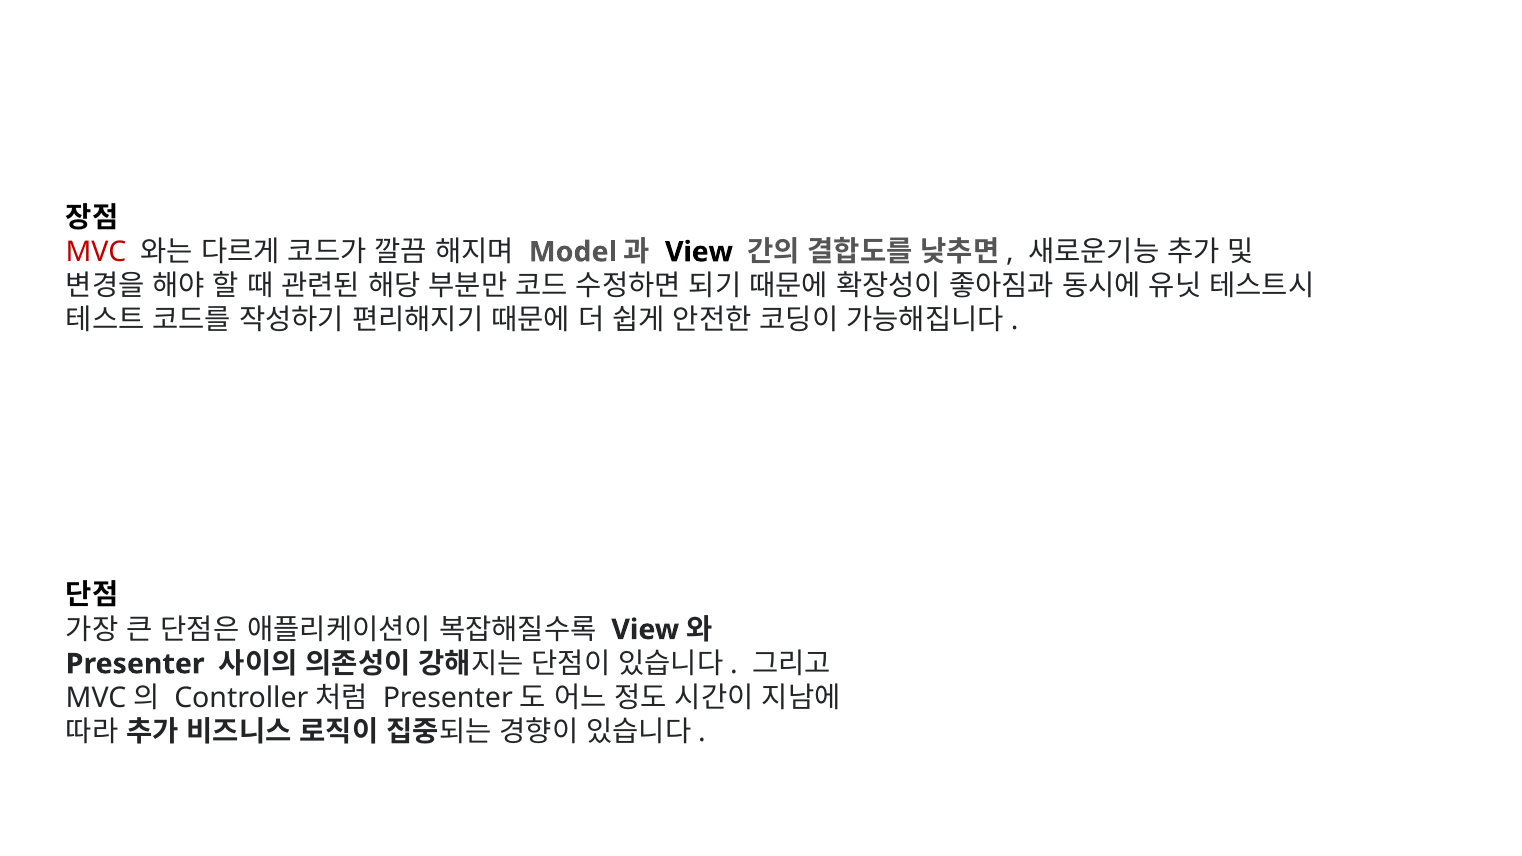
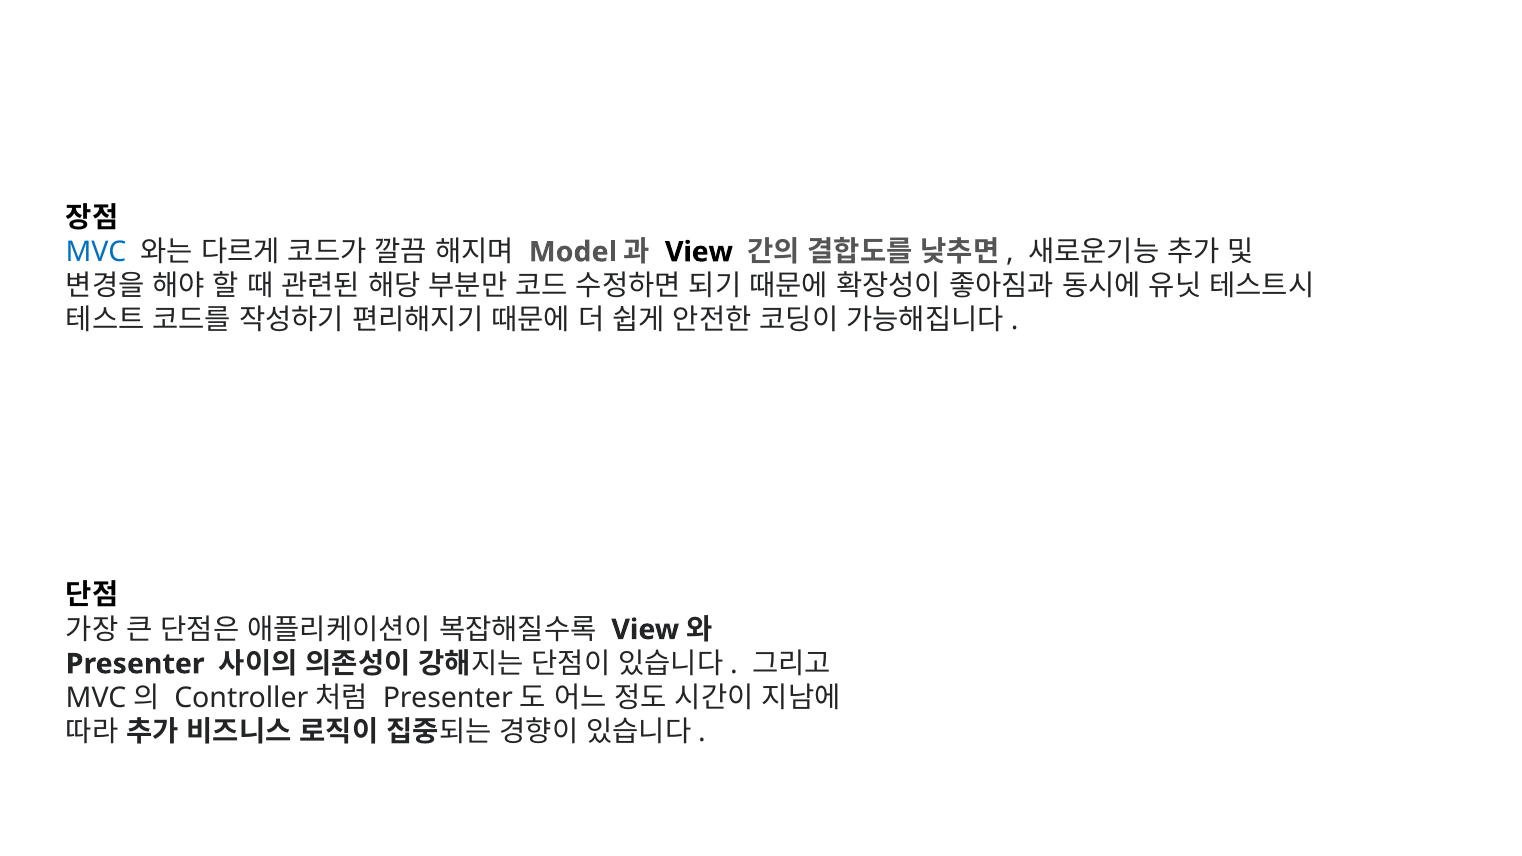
MVC colour: red -> blue
